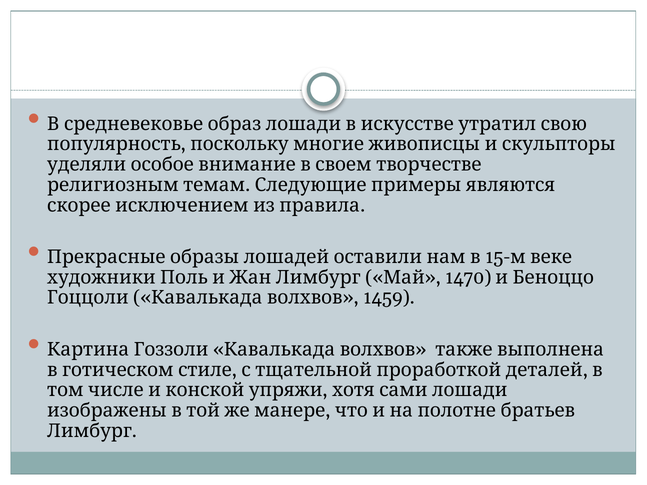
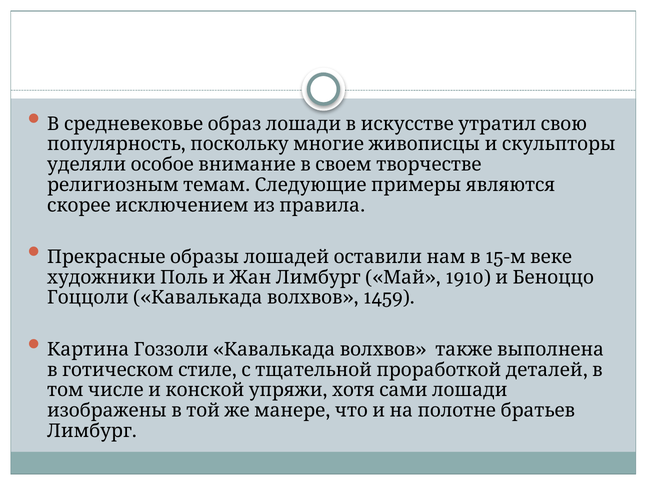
1470: 1470 -> 1910
